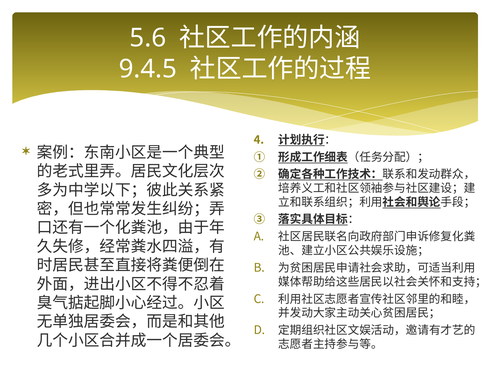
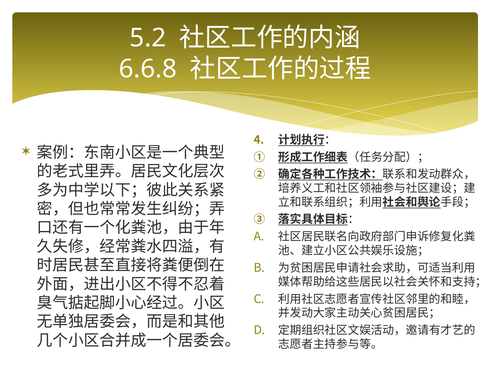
5.6: 5.6 -> 5.2
9.4.5: 9.4.5 -> 6.6.8
